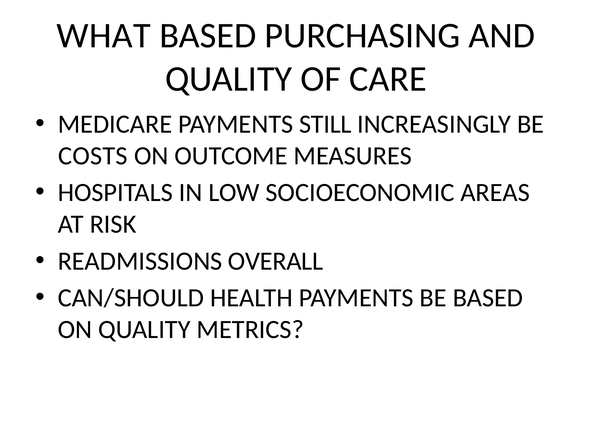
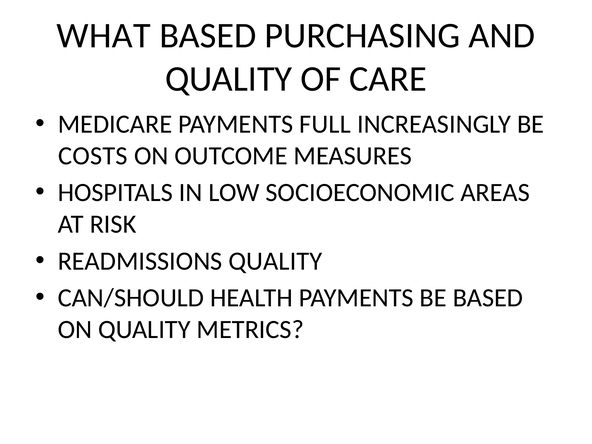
STILL: STILL -> FULL
READMISSIONS OVERALL: OVERALL -> QUALITY
